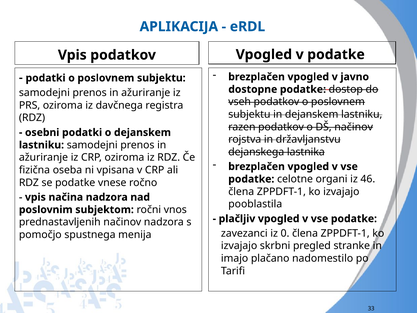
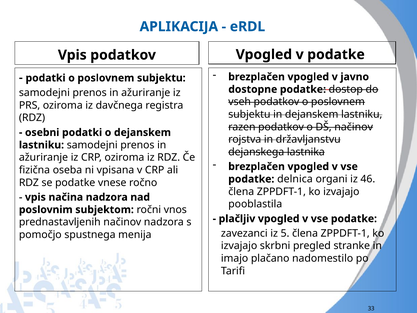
celotne: celotne -> delnica
0: 0 -> 5
